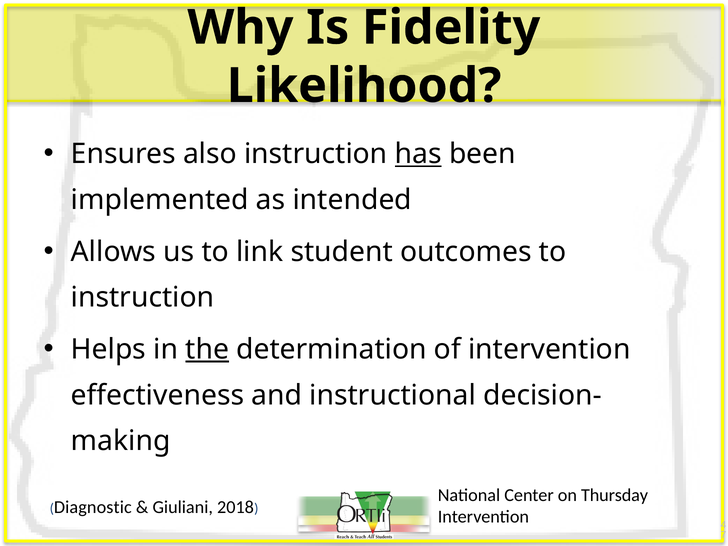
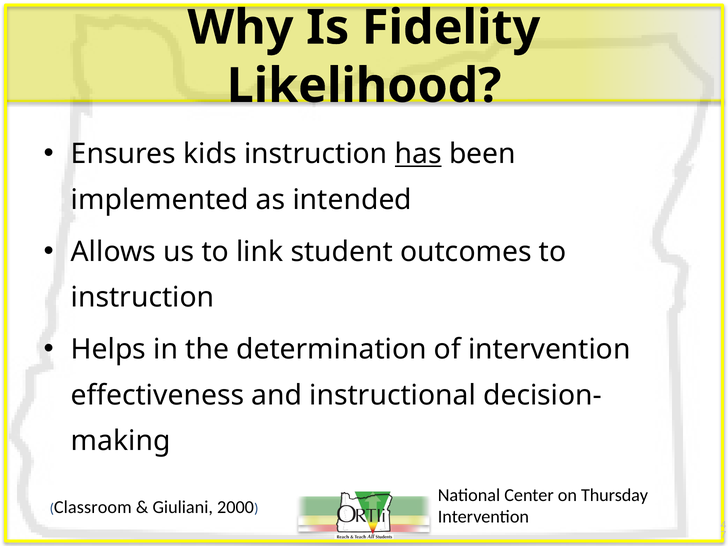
also: also -> kids
the underline: present -> none
Diagnostic: Diagnostic -> Classroom
2018: 2018 -> 2000
